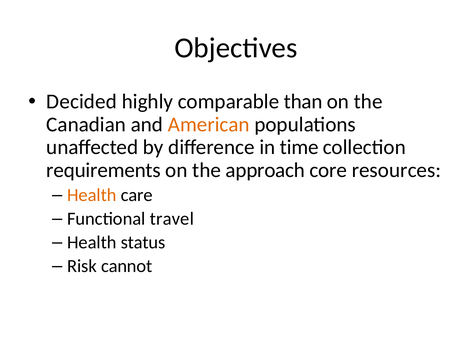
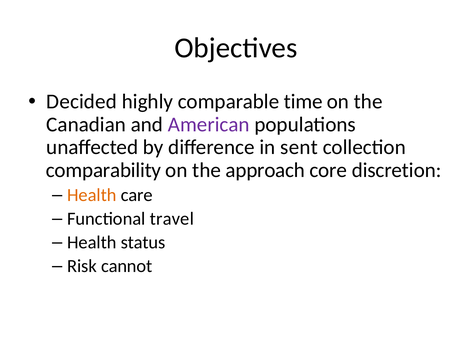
than: than -> time
American colour: orange -> purple
time: time -> sent
requirements: requirements -> comparability
resources: resources -> discretion
